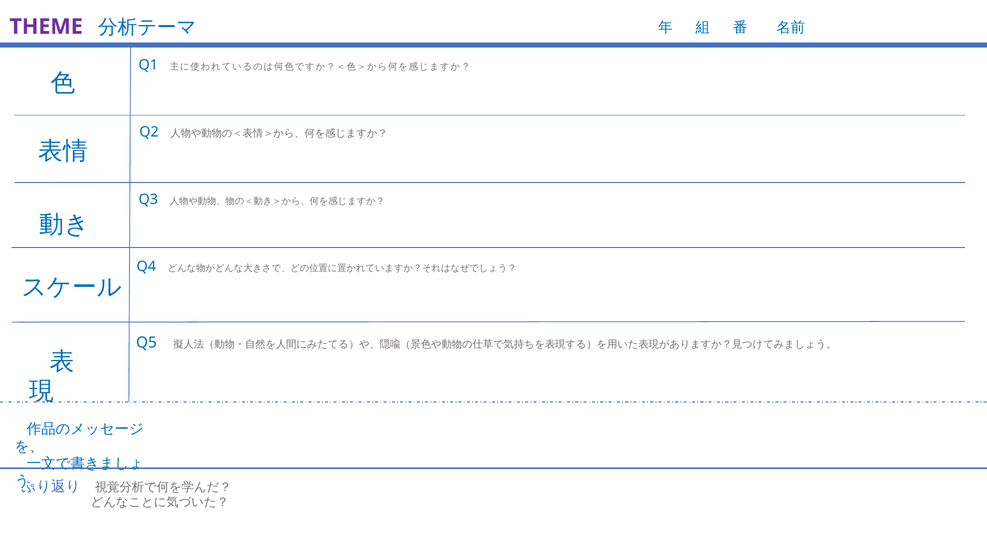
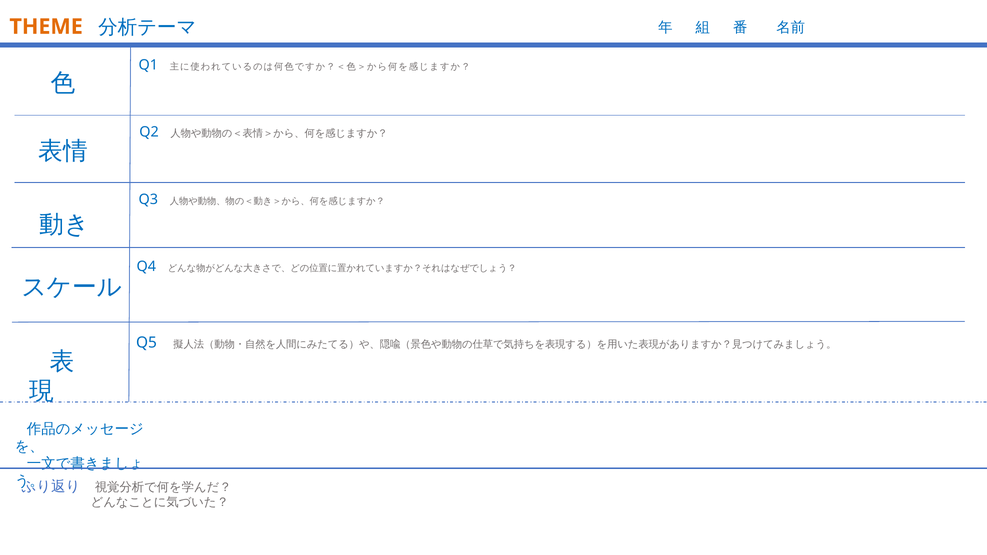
THEME colour: purple -> orange
